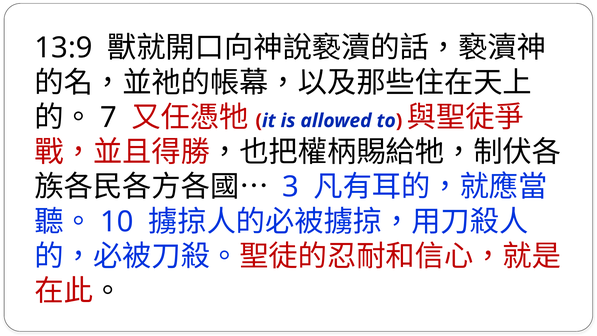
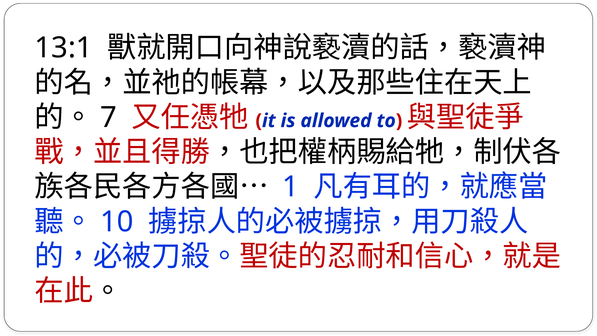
13:9: 13:9 -> 13:1
3: 3 -> 1
